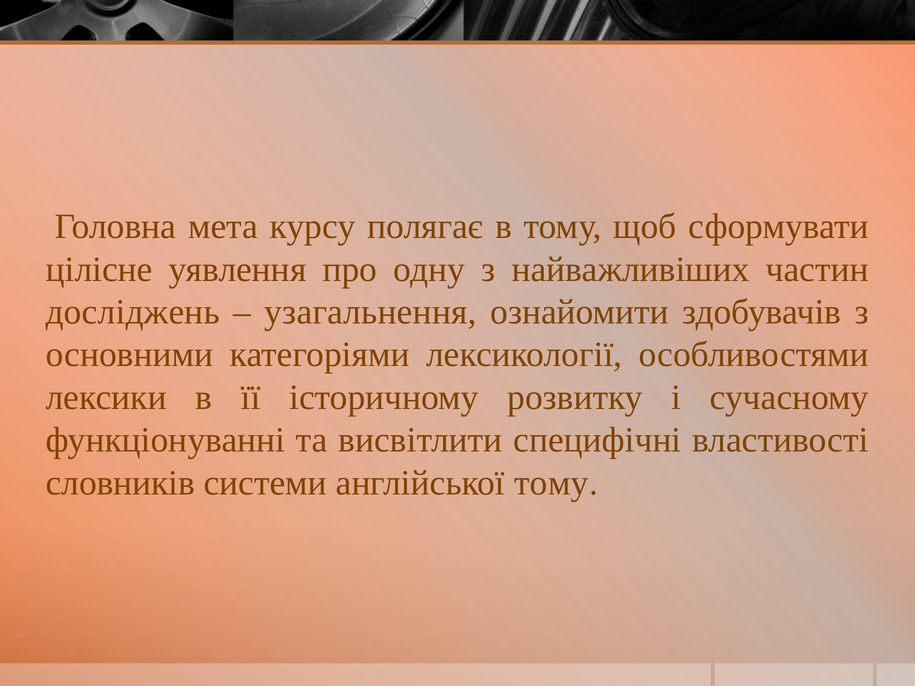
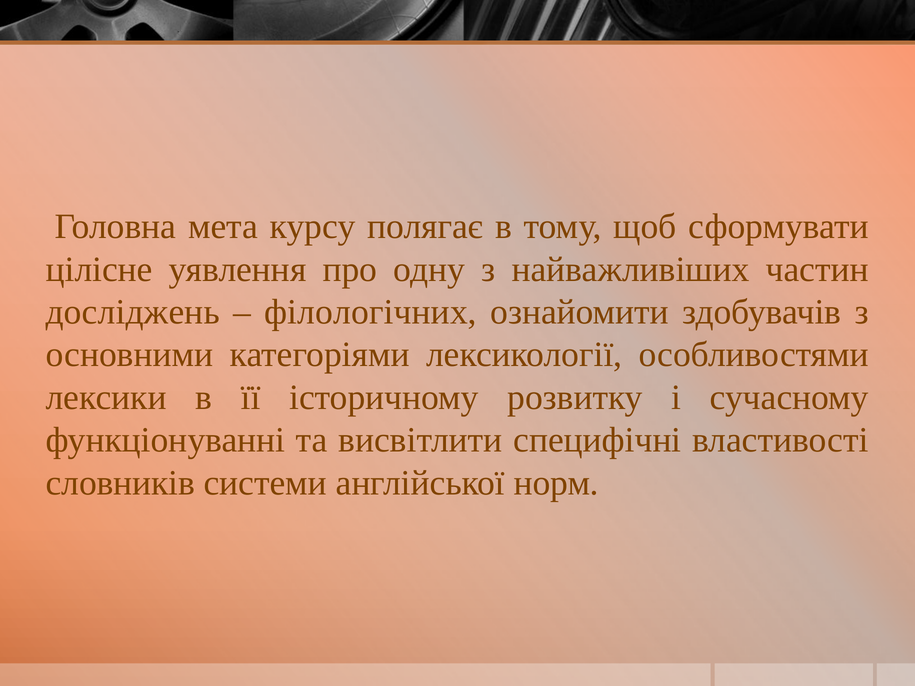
узагальнення: узагальнення -> філологічних
англійської тому: тому -> норм
